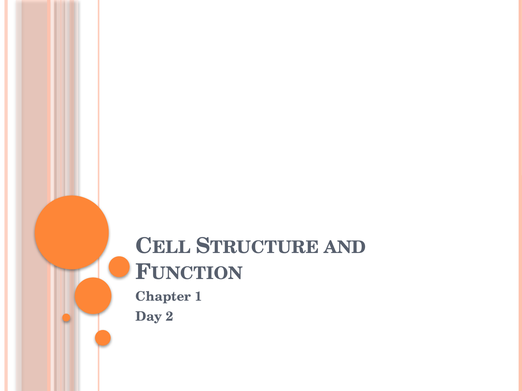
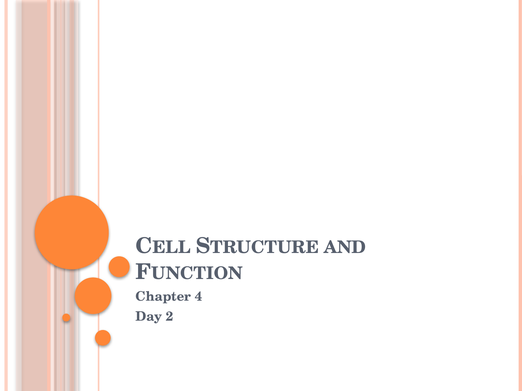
1: 1 -> 4
